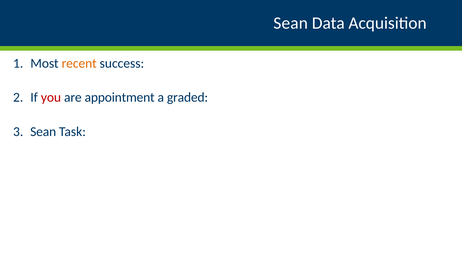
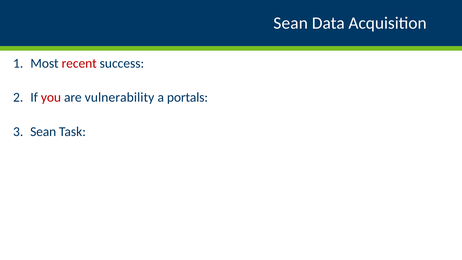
recent colour: orange -> red
appointment: appointment -> vulnerability
graded: graded -> portals
